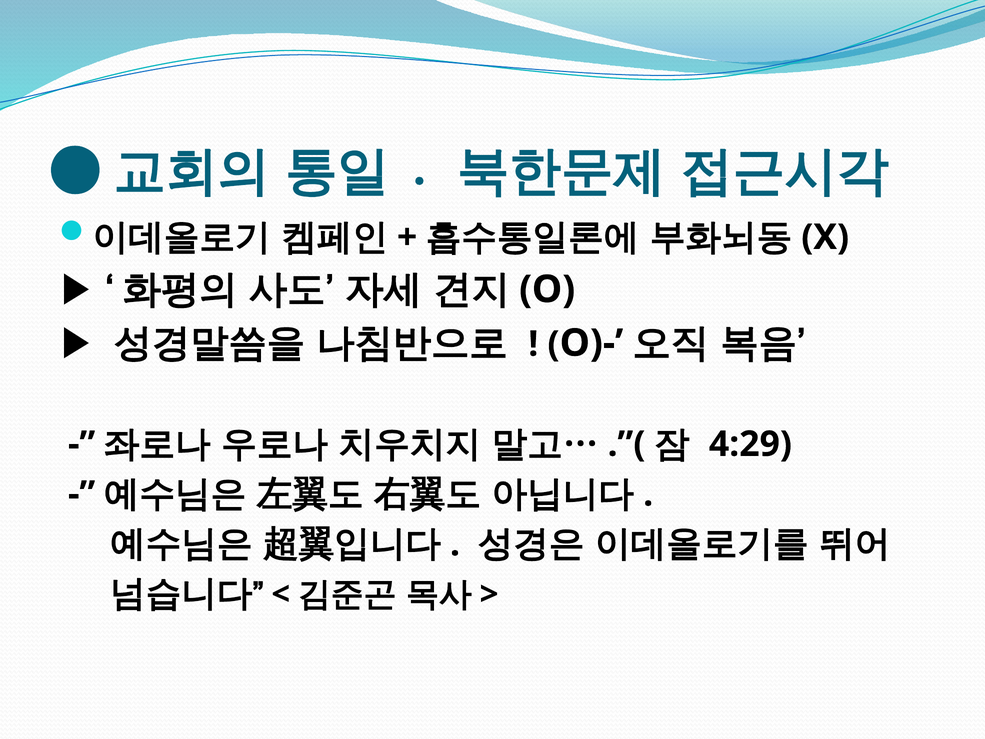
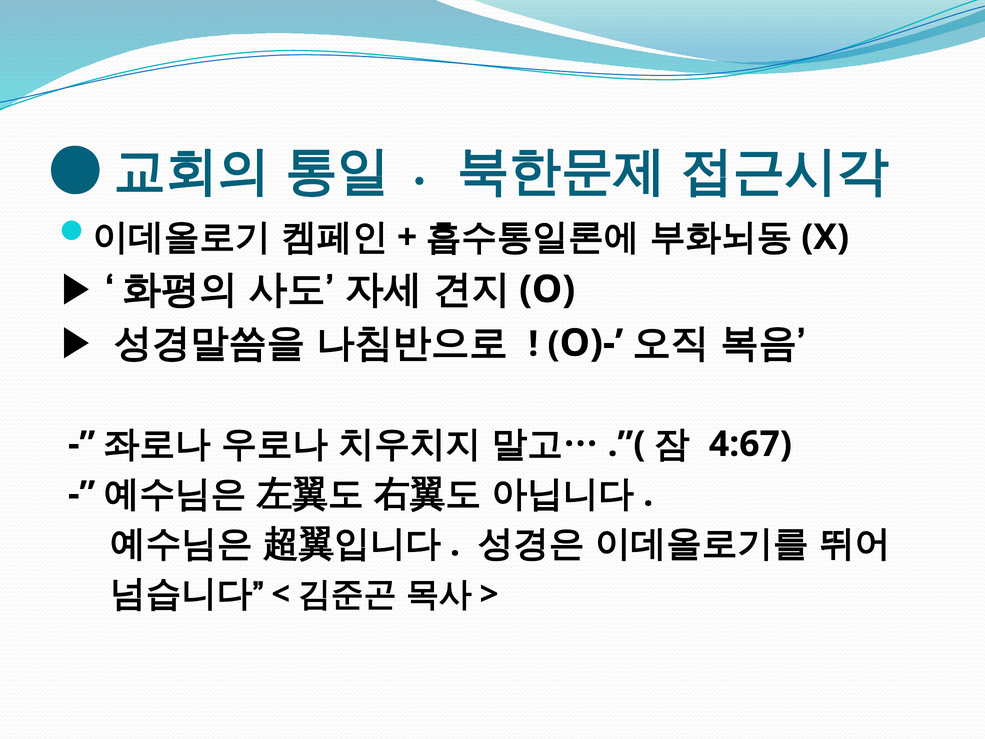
4:29: 4:29 -> 4:67
